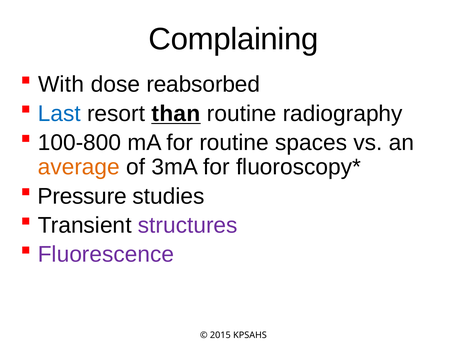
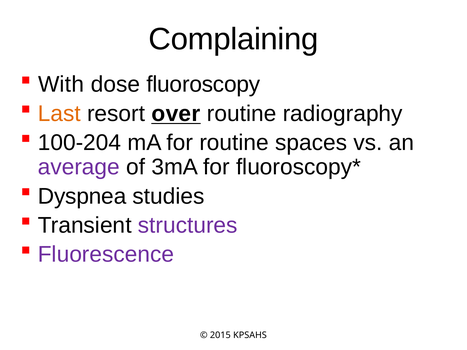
reabsorbed: reabsorbed -> fluoroscopy
Last colour: blue -> orange
than: than -> over
100-800: 100-800 -> 100-204
average colour: orange -> purple
Pressure: Pressure -> Dyspnea
